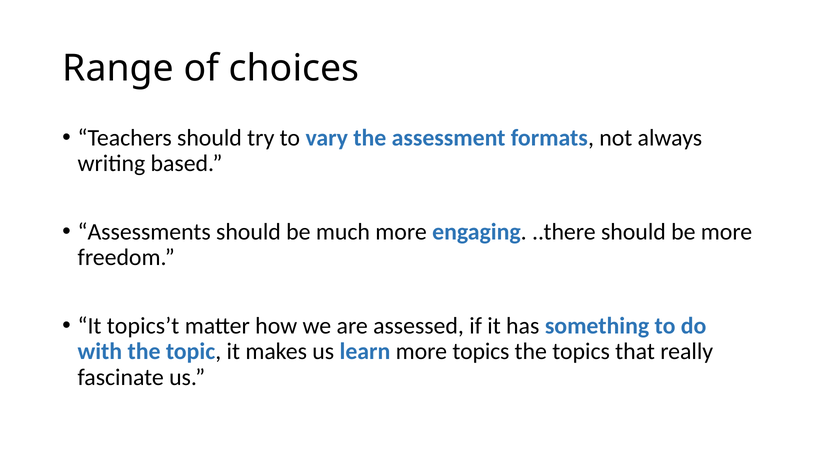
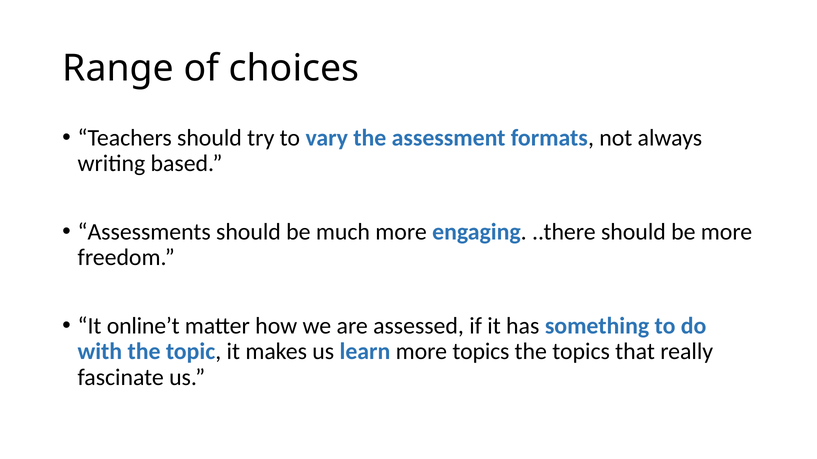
topics’t: topics’t -> online’t
